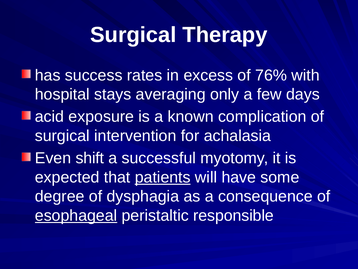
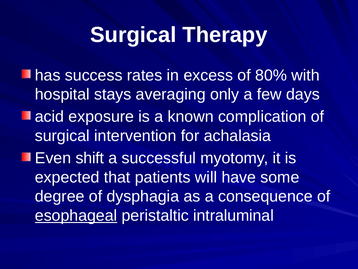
76%: 76% -> 80%
patients underline: present -> none
responsible: responsible -> intraluminal
